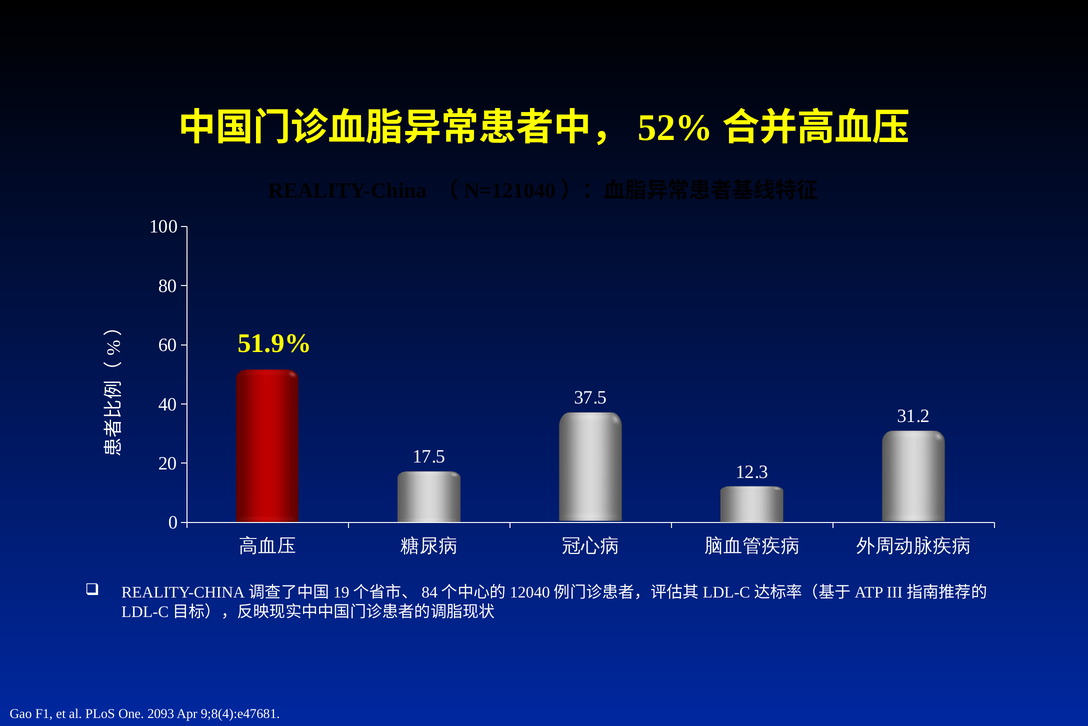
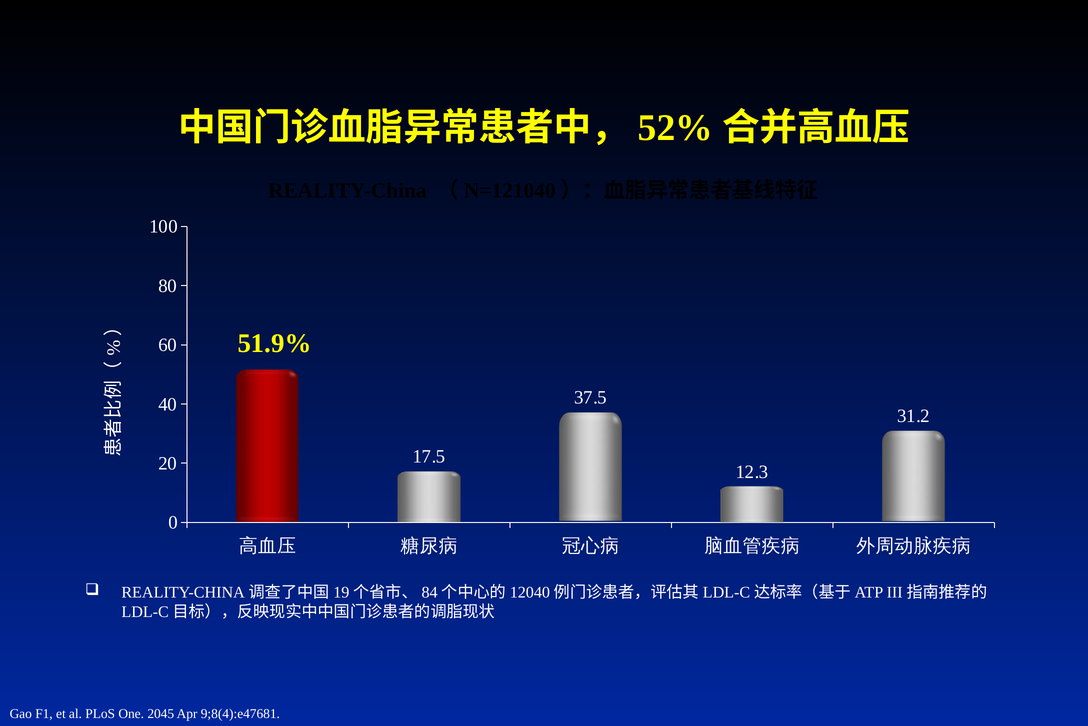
2093: 2093 -> 2045
